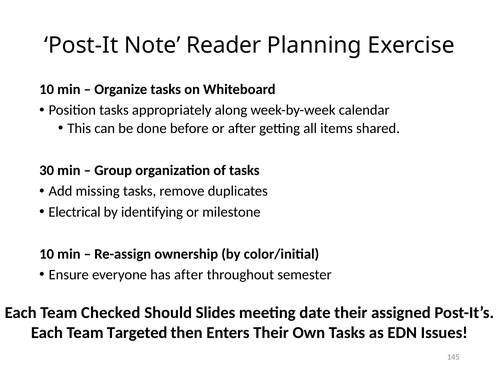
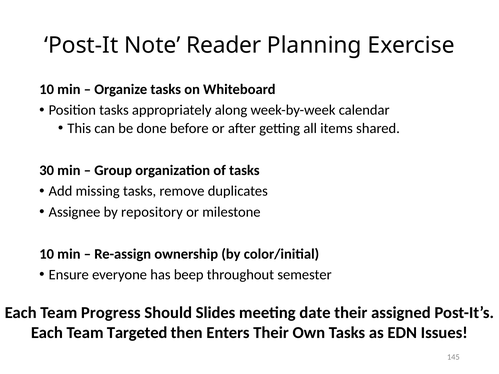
Electrical: Electrical -> Assignee
identifying: identifying -> repository
has after: after -> beep
Checked: Checked -> Progress
